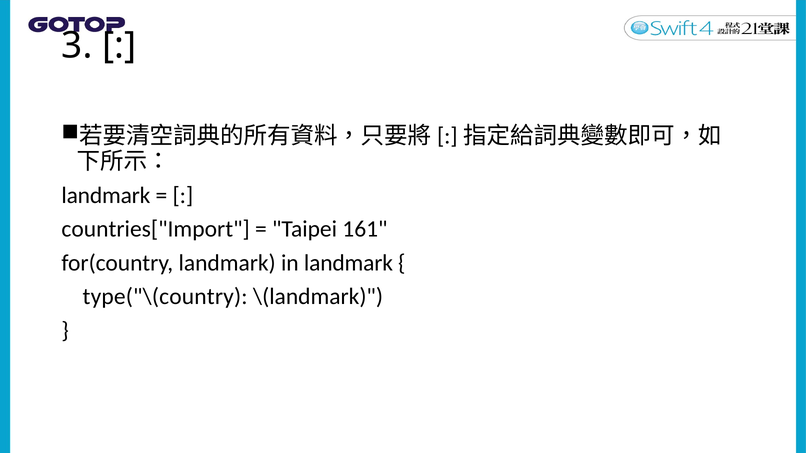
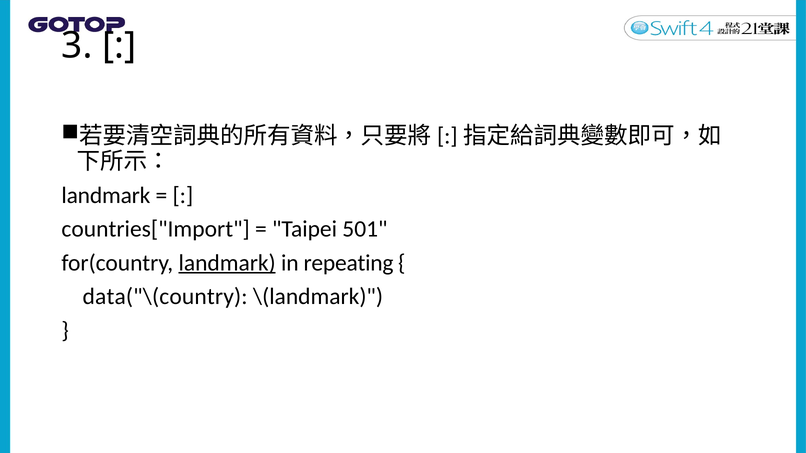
161: 161 -> 501
landmark at (227, 263) underline: none -> present
in landmark: landmark -> repeating
type("\(country: type("\(country -> data("\(country
